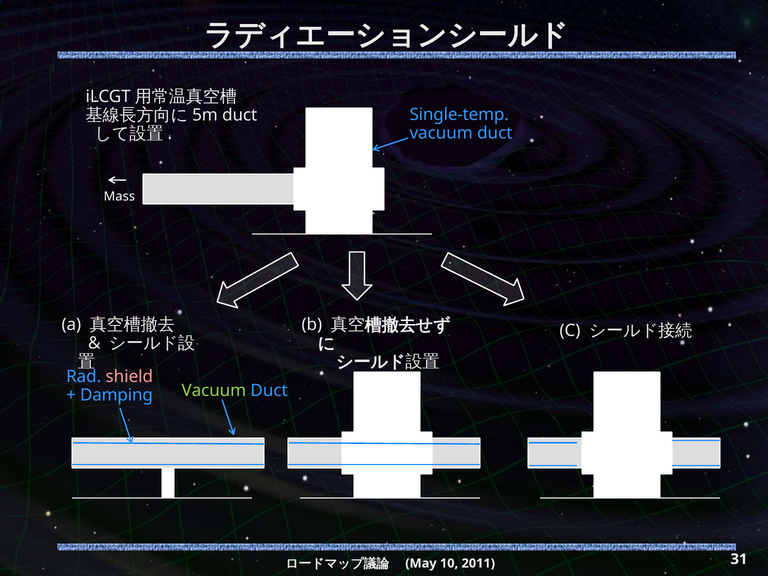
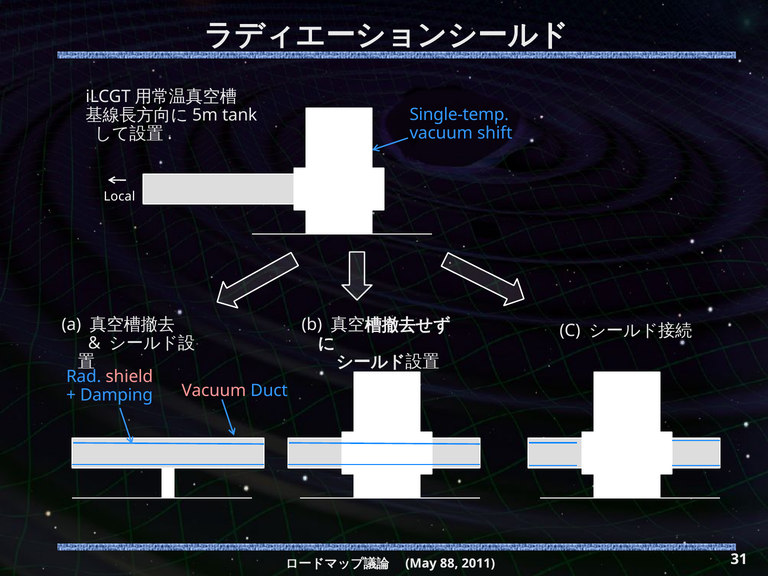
duct at (240, 115): duct -> tank
duct at (495, 133): duct -> shift
Mass: Mass -> Local
Vacuum at (214, 391) colour: light green -> pink
10: 10 -> 88
